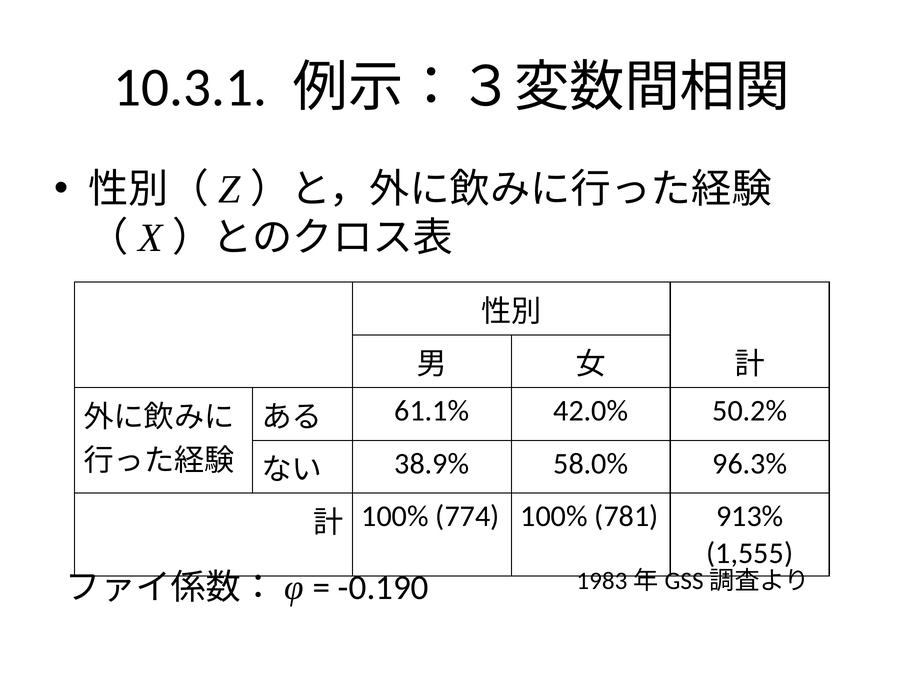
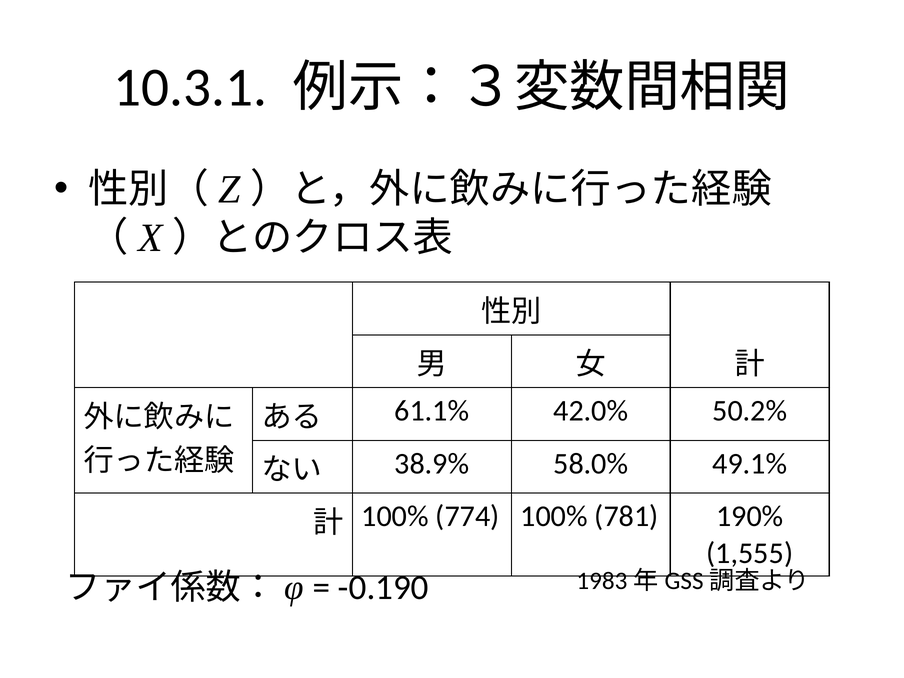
96.3%: 96.3% -> 49.1%
913%: 913% -> 190%
